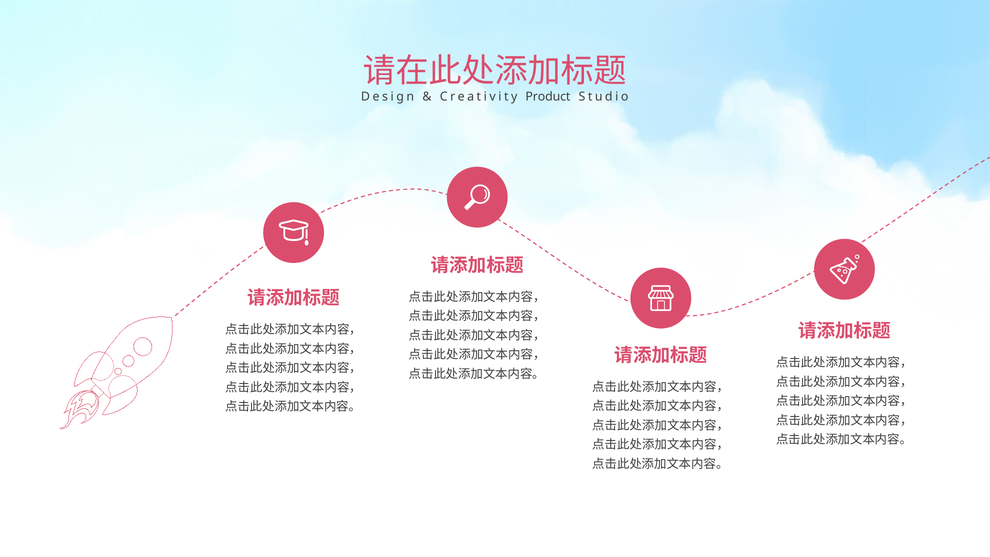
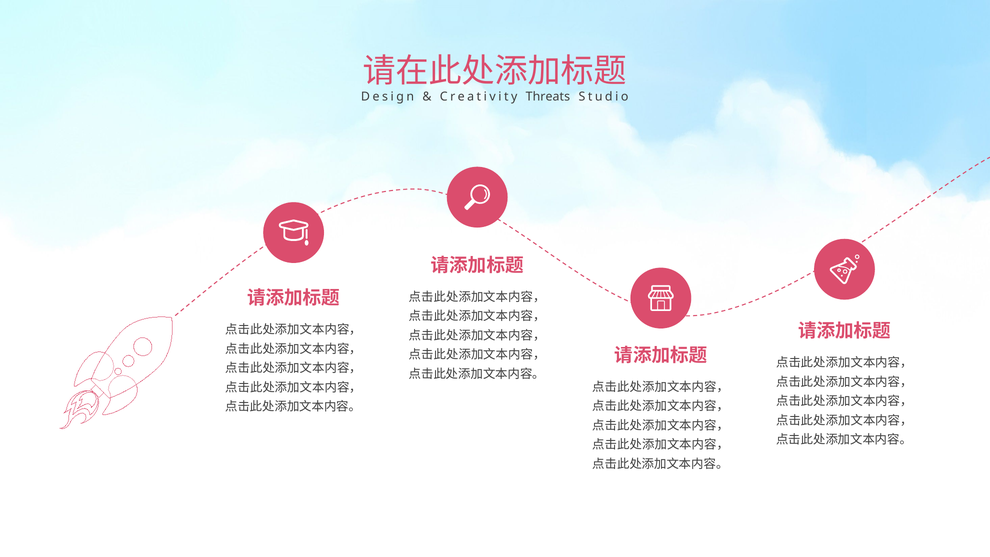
Product: Product -> Threats
